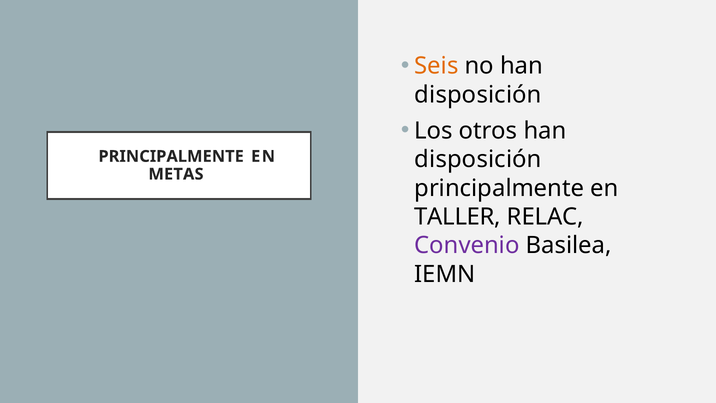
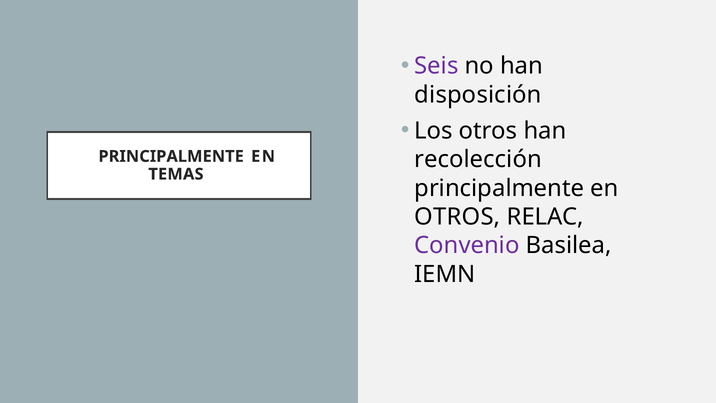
Seis colour: orange -> purple
disposición at (478, 159): disposición -> recolección
METAS: METAS -> TEMAS
TALLER at (458, 217): TALLER -> OTROS
